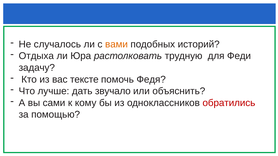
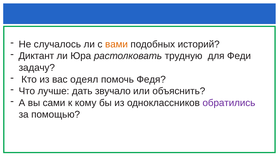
Отдыха: Отдыха -> Диктант
тексте: тексте -> одеял
обратились colour: red -> purple
